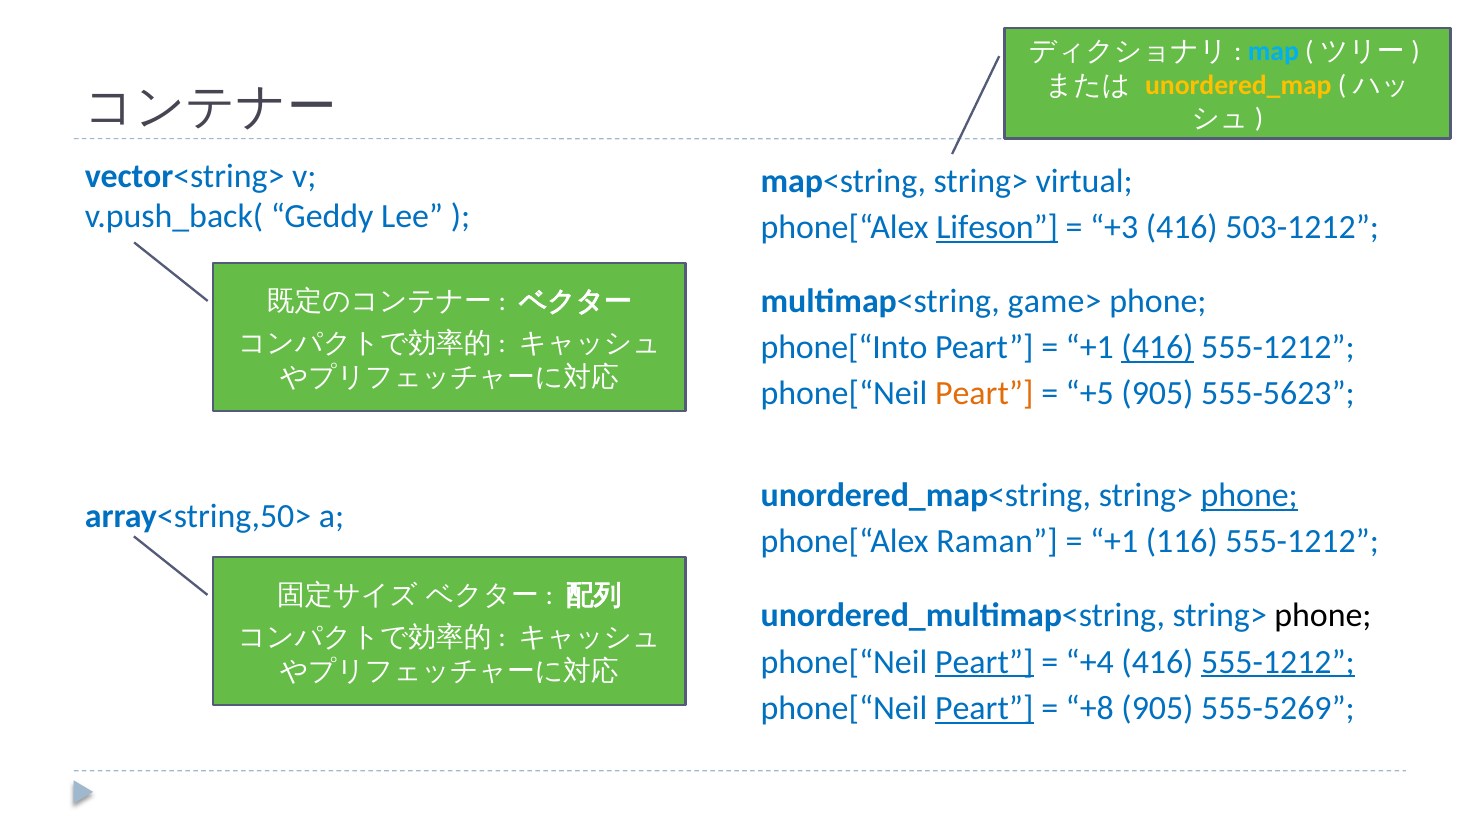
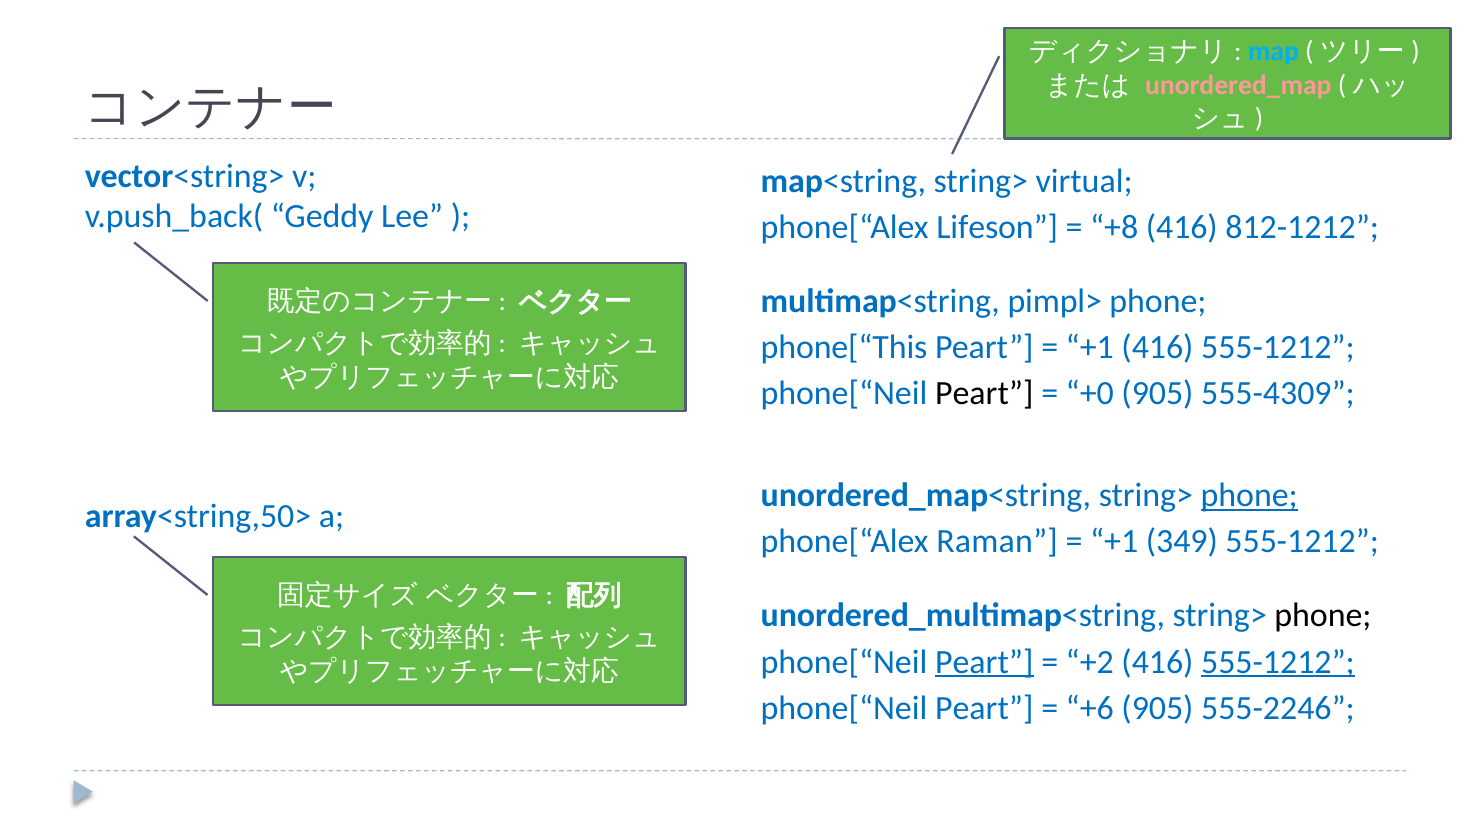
unordered_map colour: yellow -> pink
Lifeson underline: present -> none
+3: +3 -> +8
503-1212: 503-1212 -> 812-1212
game>: game> -> pimpl>
phone[“Into: phone[“Into -> phone[“This
416 at (1158, 348) underline: present -> none
Peart at (984, 394) colour: orange -> black
+5: +5 -> +0
555-5623: 555-5623 -> 555-4309
116: 116 -> 349
+4: +4 -> +2
Peart at (984, 709) underline: present -> none
+8: +8 -> +6
555-5269: 555-5269 -> 555-2246
